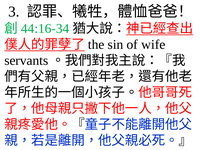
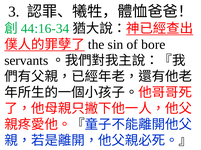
wife: wife -> bore
